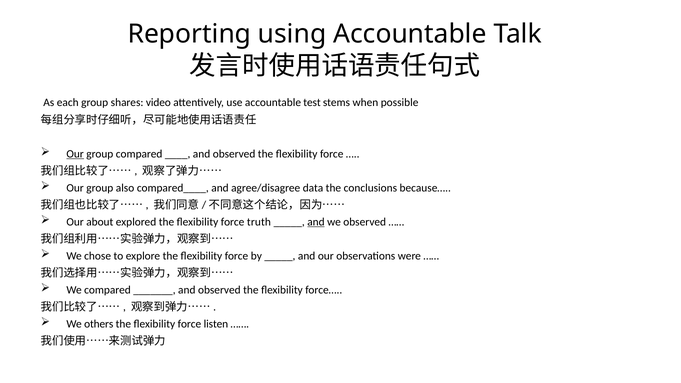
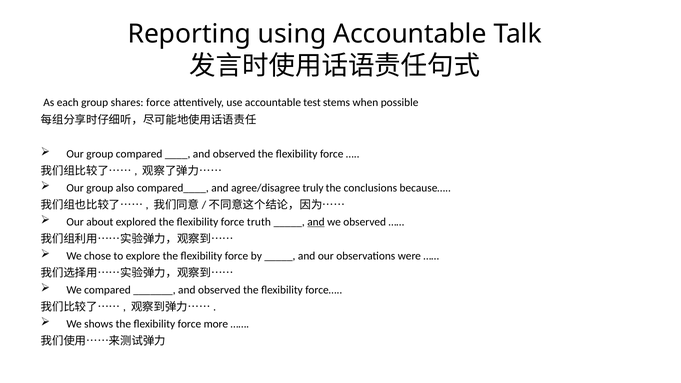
shares video: video -> force
Our at (75, 154) underline: present -> none
data: data -> truly
others: others -> shows
listen: listen -> more
